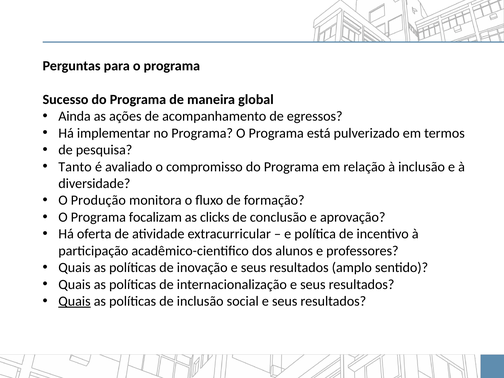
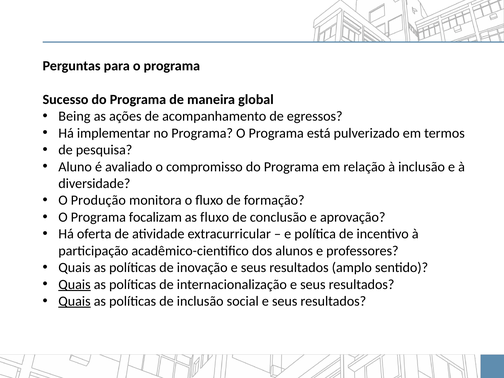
Ainda: Ainda -> Being
Tanto: Tanto -> Aluno
as clicks: clicks -> fluxo
Quais at (74, 284) underline: none -> present
